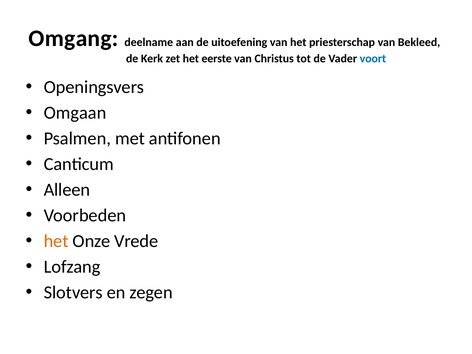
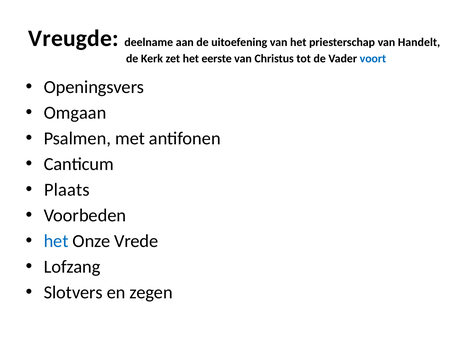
Omgang: Omgang -> Vreugde
Bekleed: Bekleed -> Handelt
Alleen: Alleen -> Plaats
het at (56, 241) colour: orange -> blue
